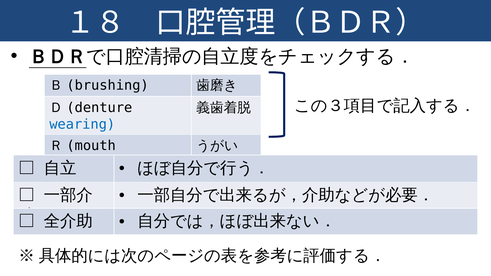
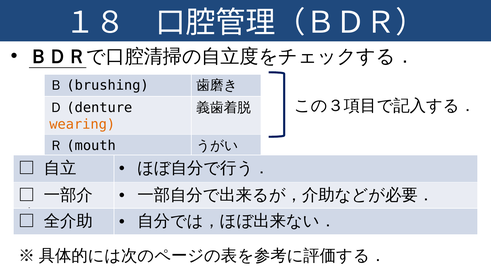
wearing colour: blue -> orange
